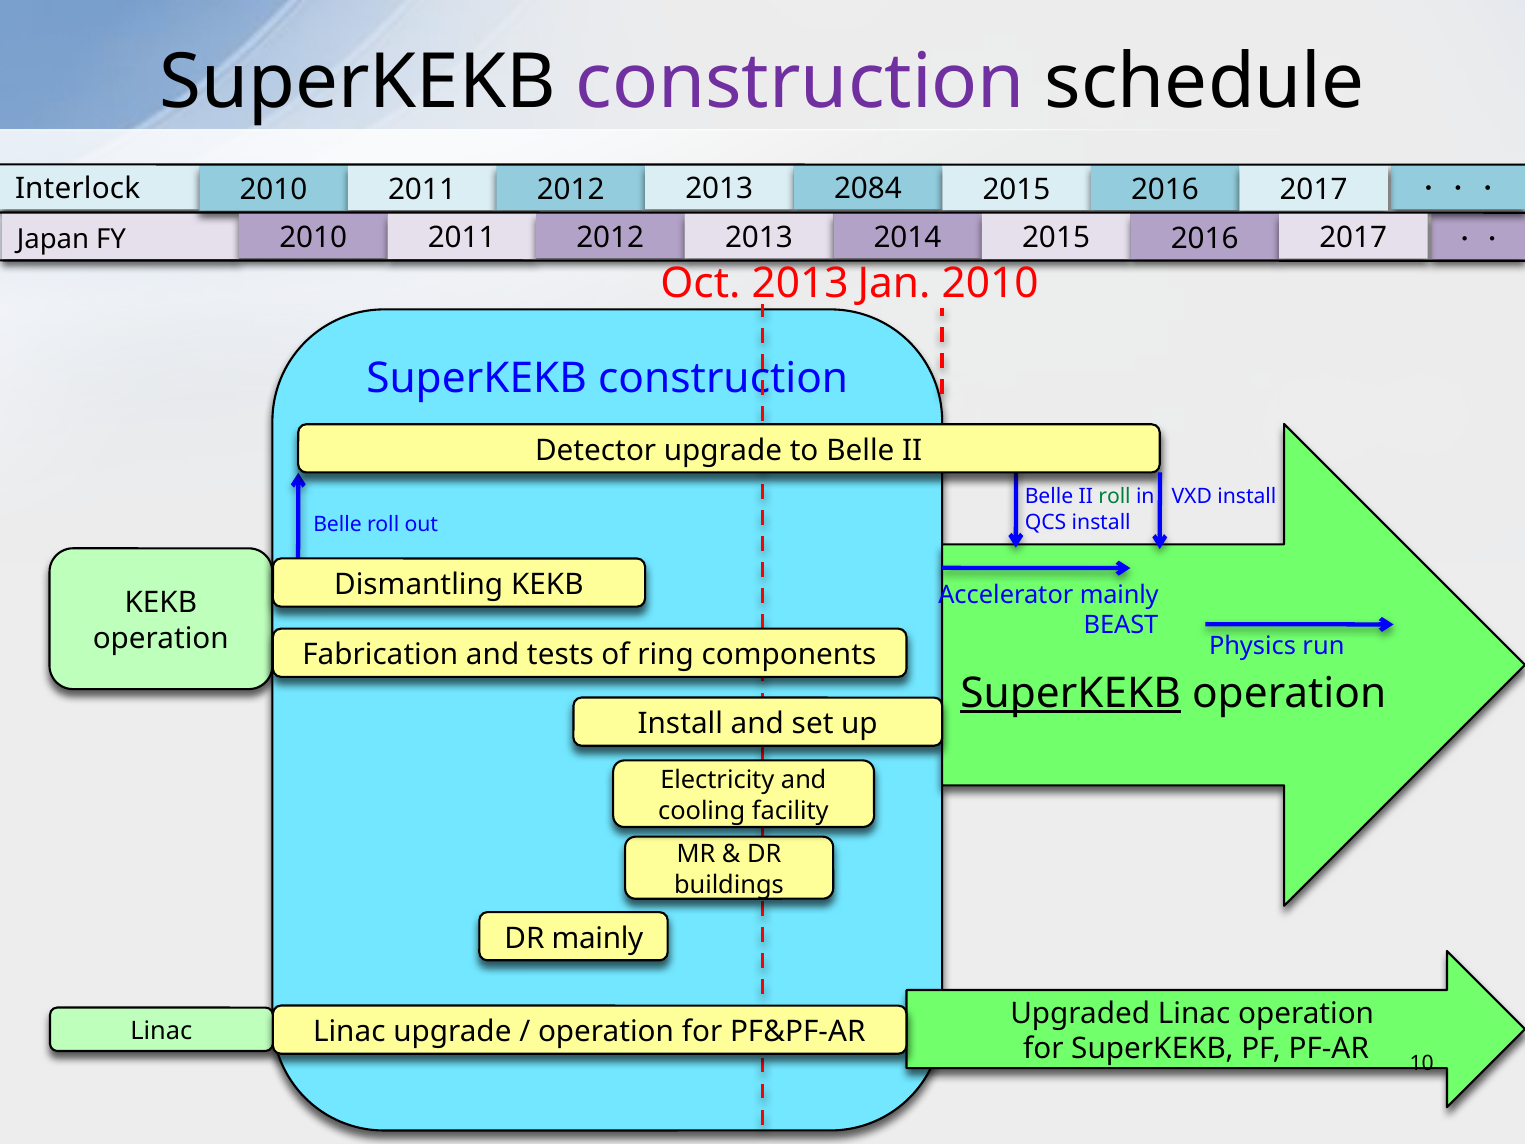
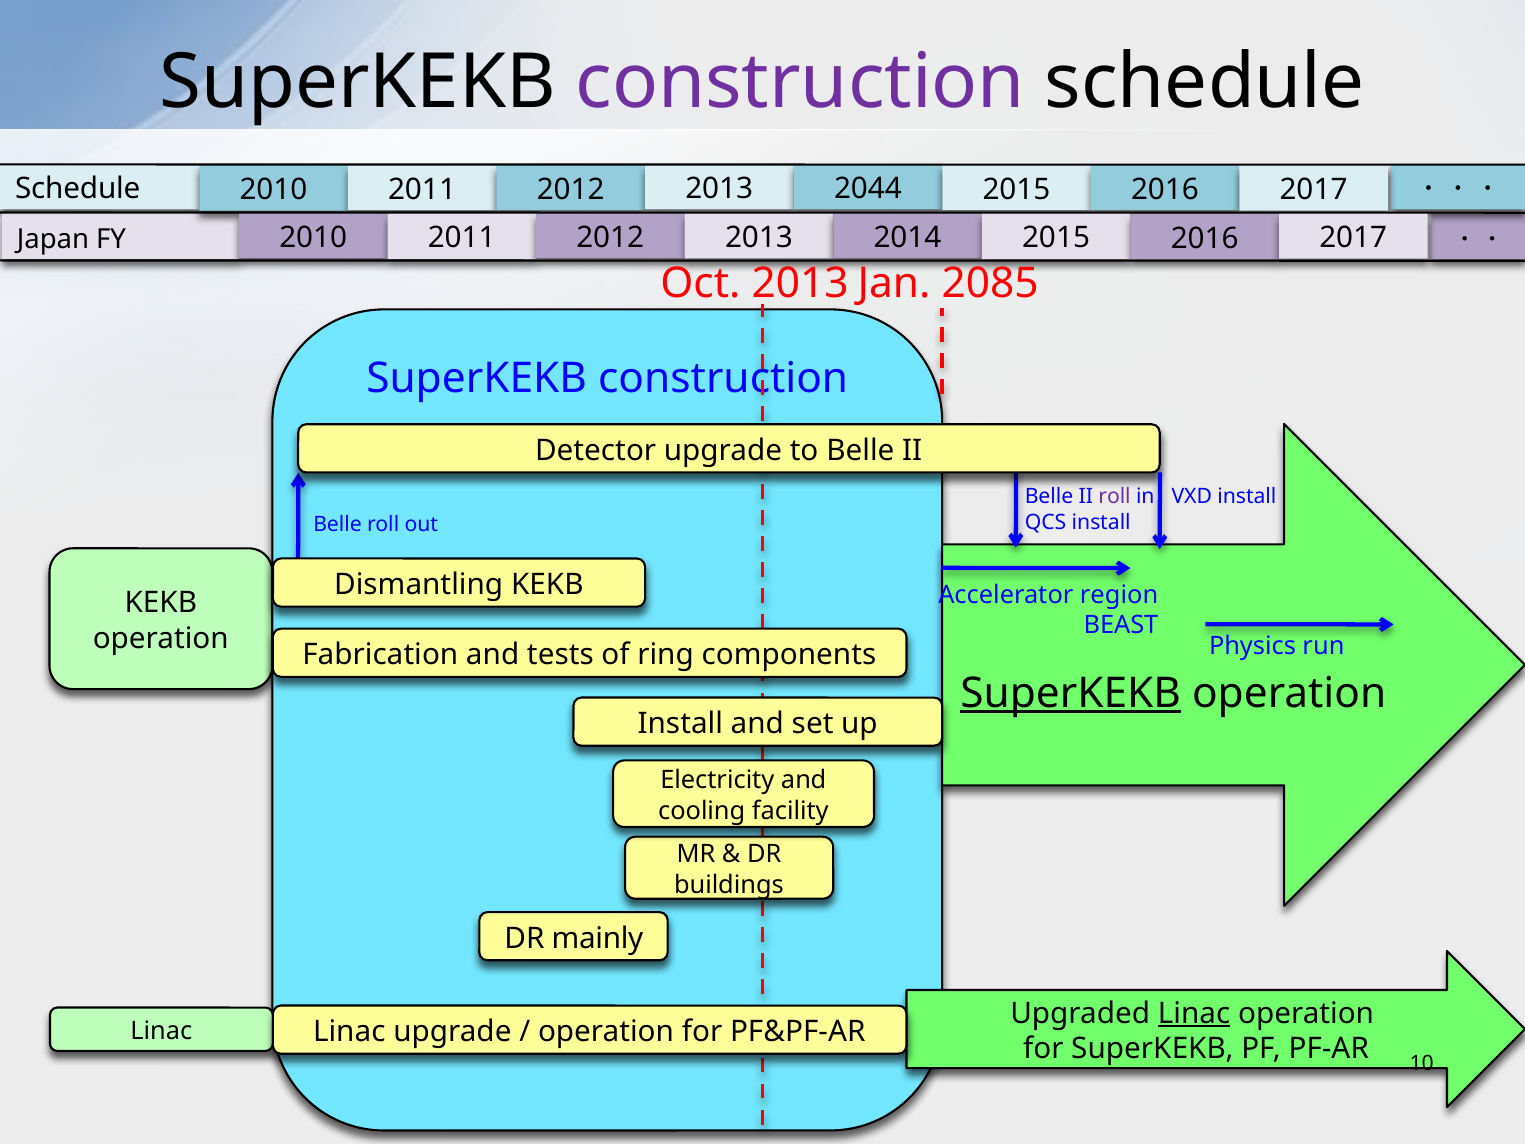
Interlock at (78, 189): Interlock -> Schedule
2084: 2084 -> 2044
2010 at (990, 284): 2010 -> 2085
roll at (1115, 496) colour: green -> purple
Accelerator mainly: mainly -> region
Linac at (1194, 1013) underline: none -> present
